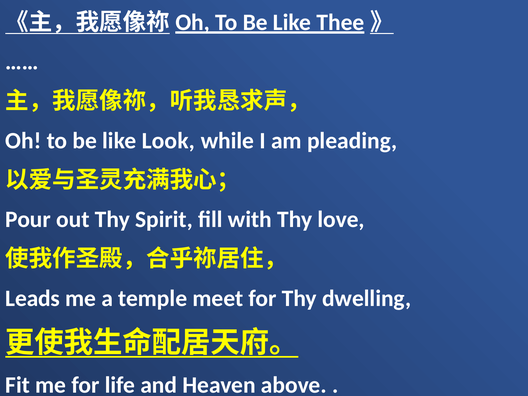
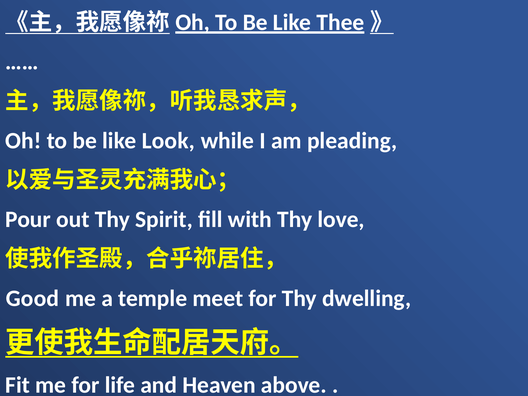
Leads: Leads -> Good
